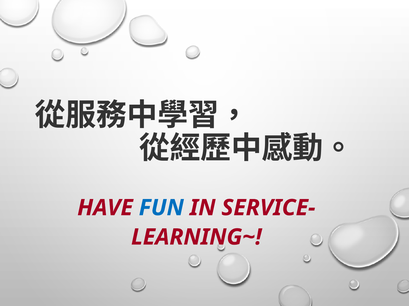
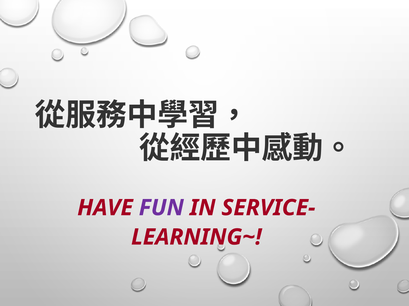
FUN colour: blue -> purple
